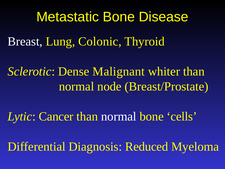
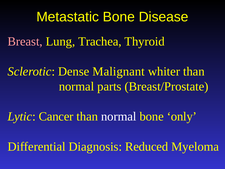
Breast colour: white -> pink
Colonic: Colonic -> Trachea
node: node -> parts
cells: cells -> only
